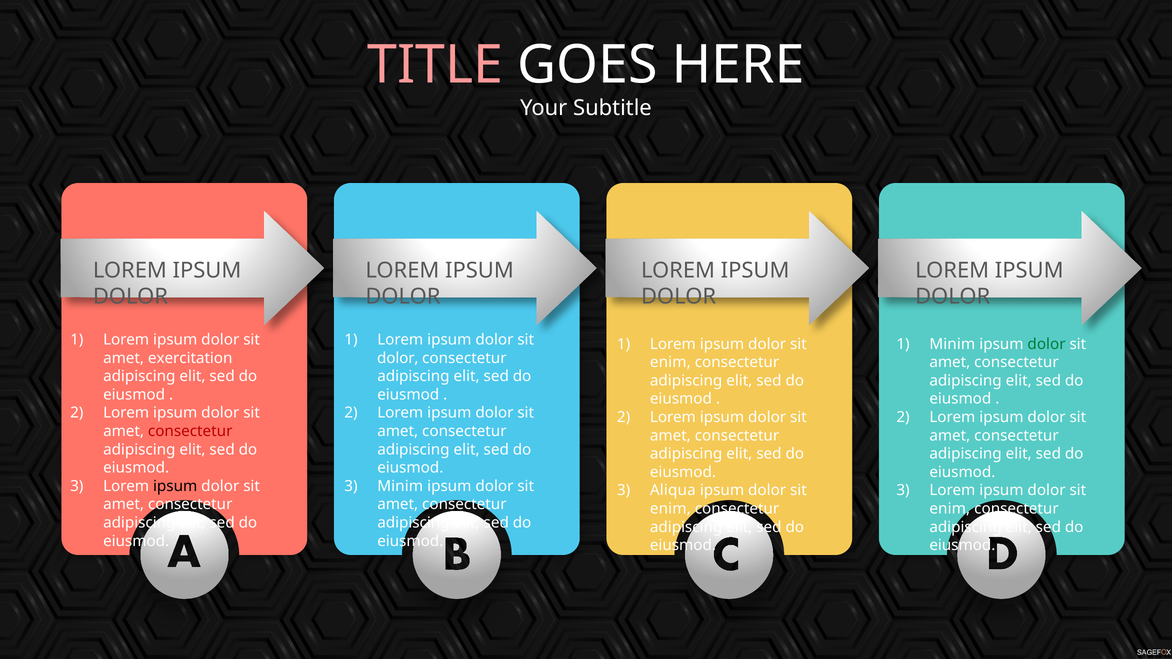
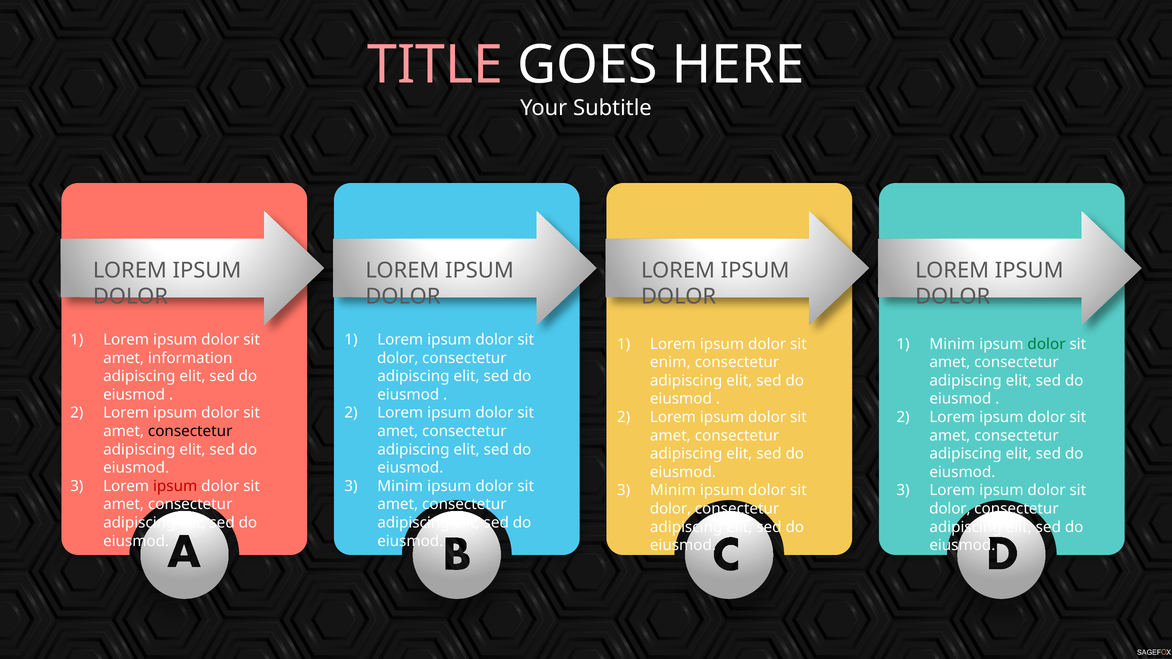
exercitation: exercitation -> information
consectetur at (190, 431) colour: red -> black
ipsum at (175, 486) colour: black -> red
Aliqua at (673, 491): Aliqua -> Minim
enim at (670, 509): enim -> dolor
enim at (950, 509): enim -> dolor
